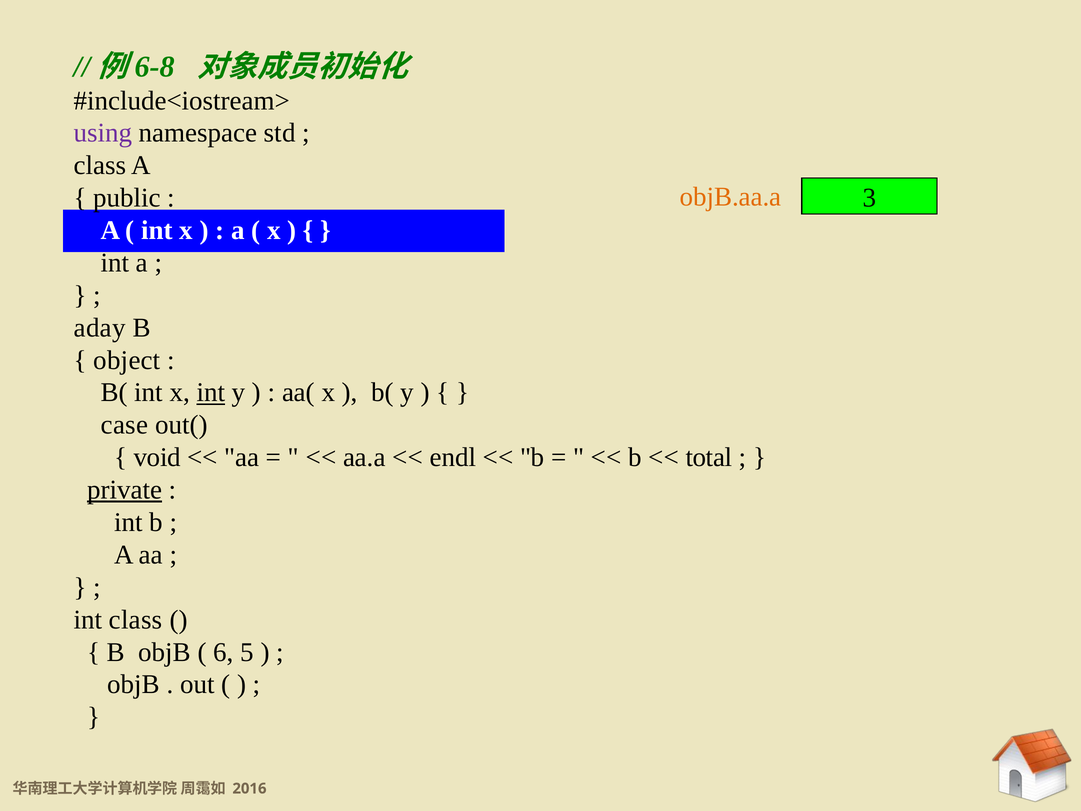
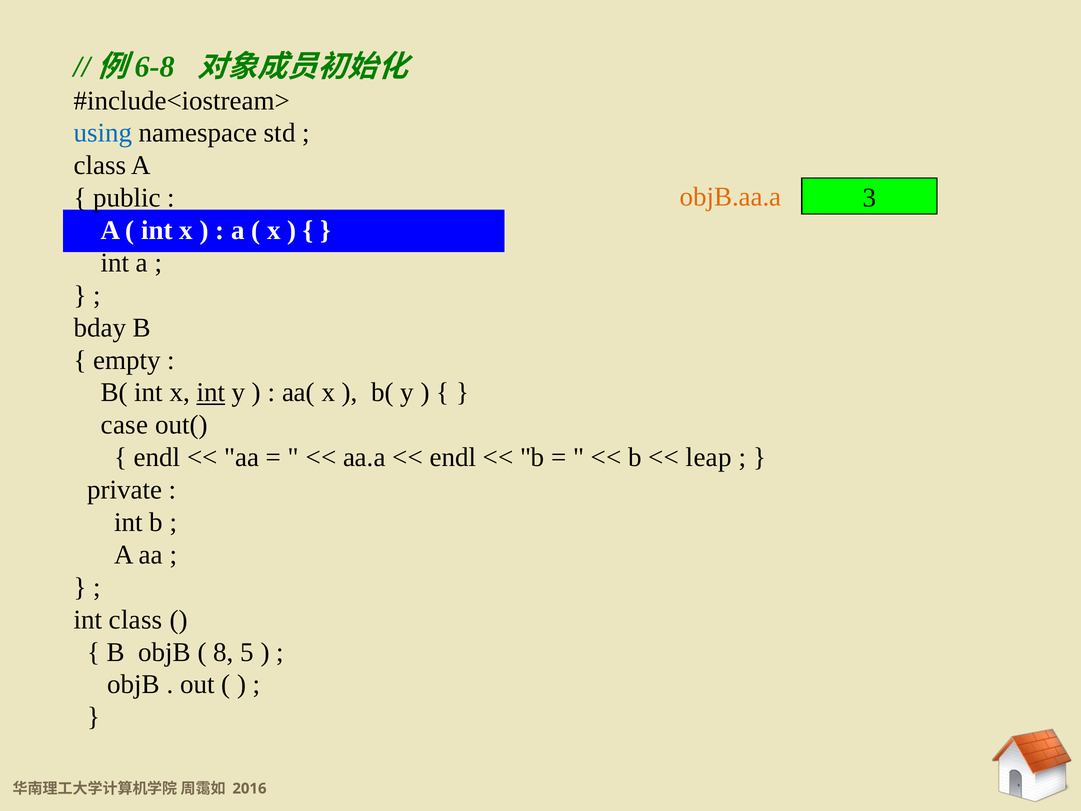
using colour: purple -> blue
aday: aday -> bday
object: object -> empty
void at (157, 457): void -> endl
total: total -> leap
private underline: present -> none
6: 6 -> 8
